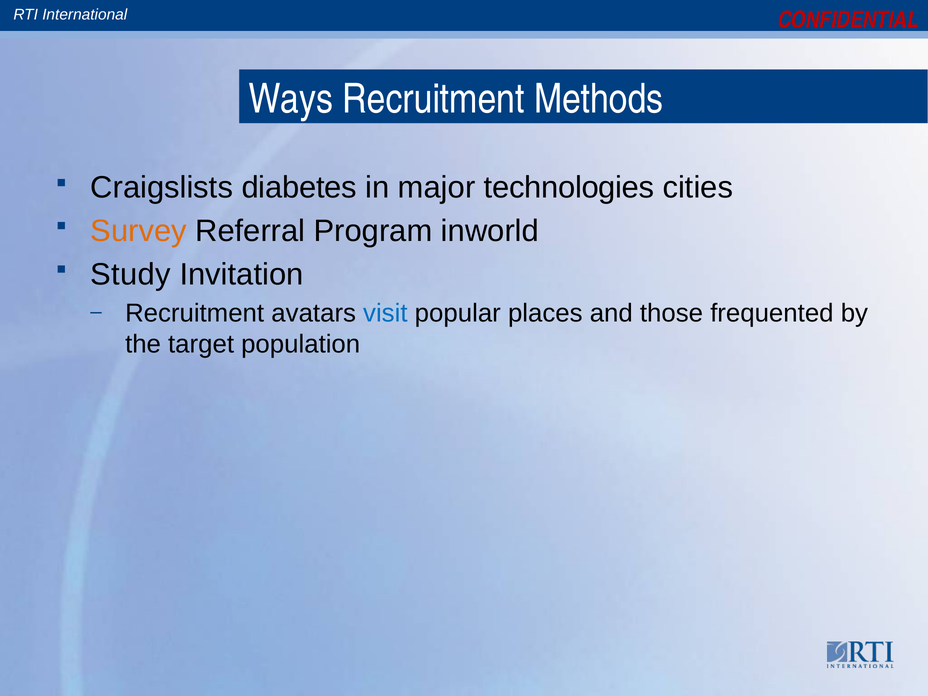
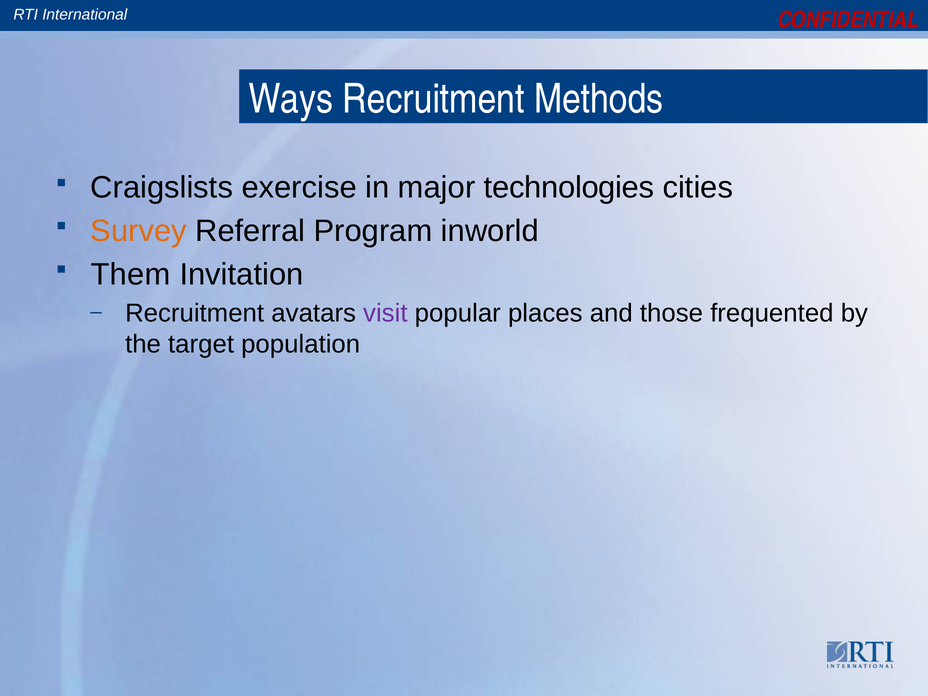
diabetes: diabetes -> exercise
Study: Study -> Them
visit colour: blue -> purple
